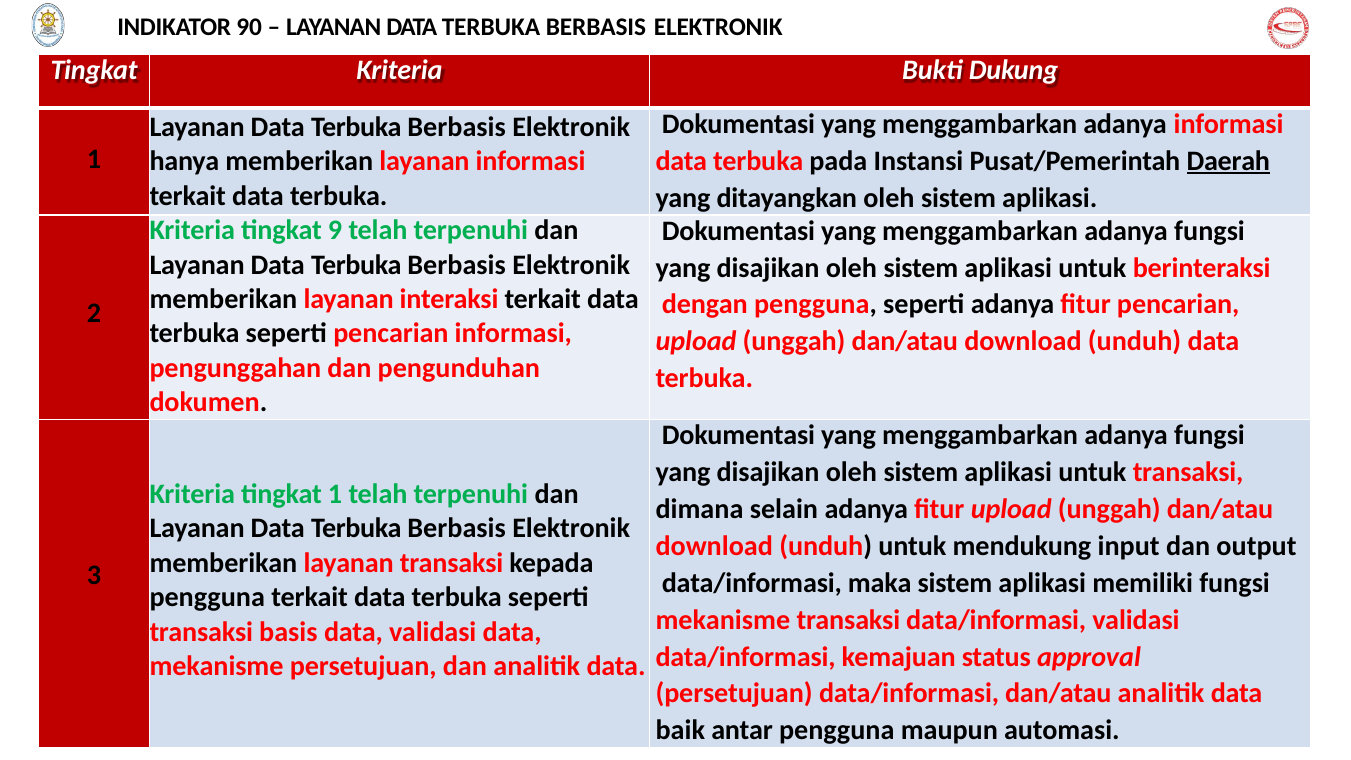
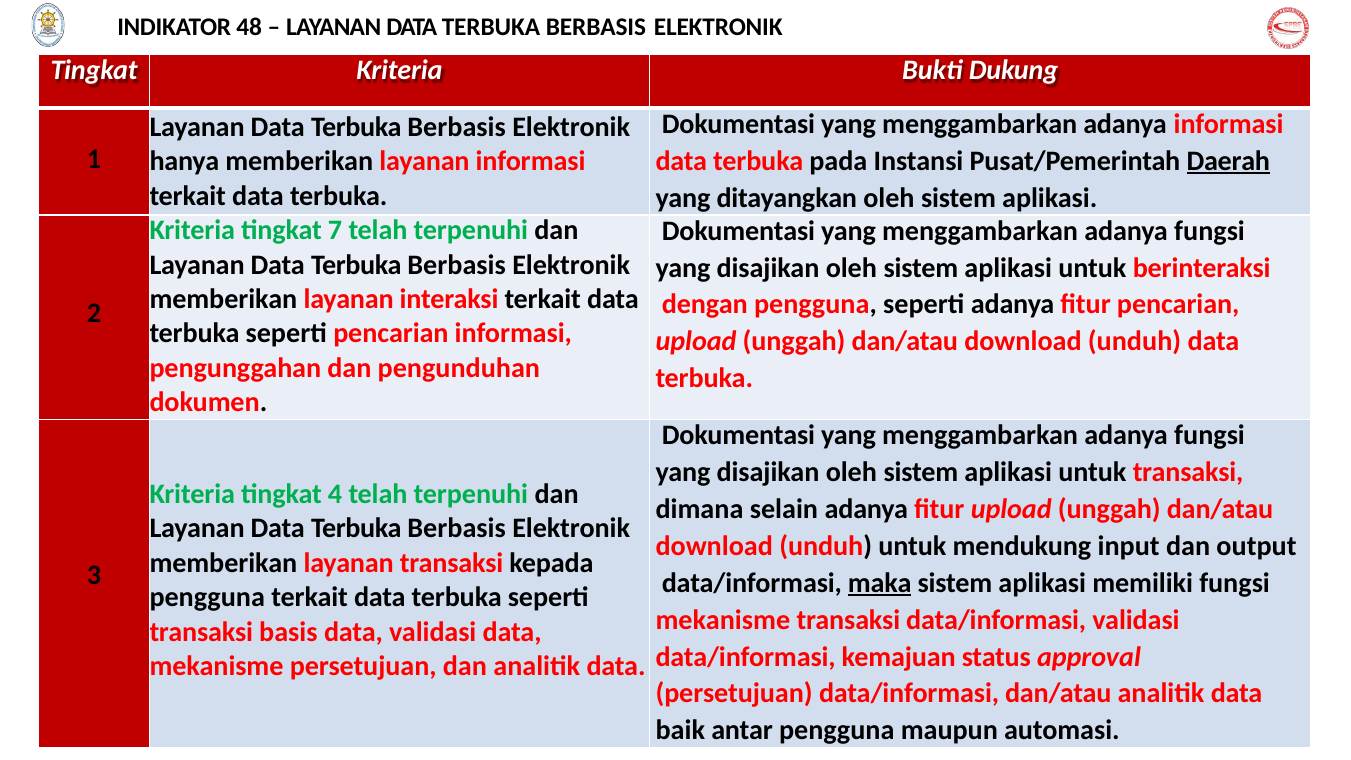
90: 90 -> 48
9: 9 -> 7
tingkat 1: 1 -> 4
maka underline: none -> present
